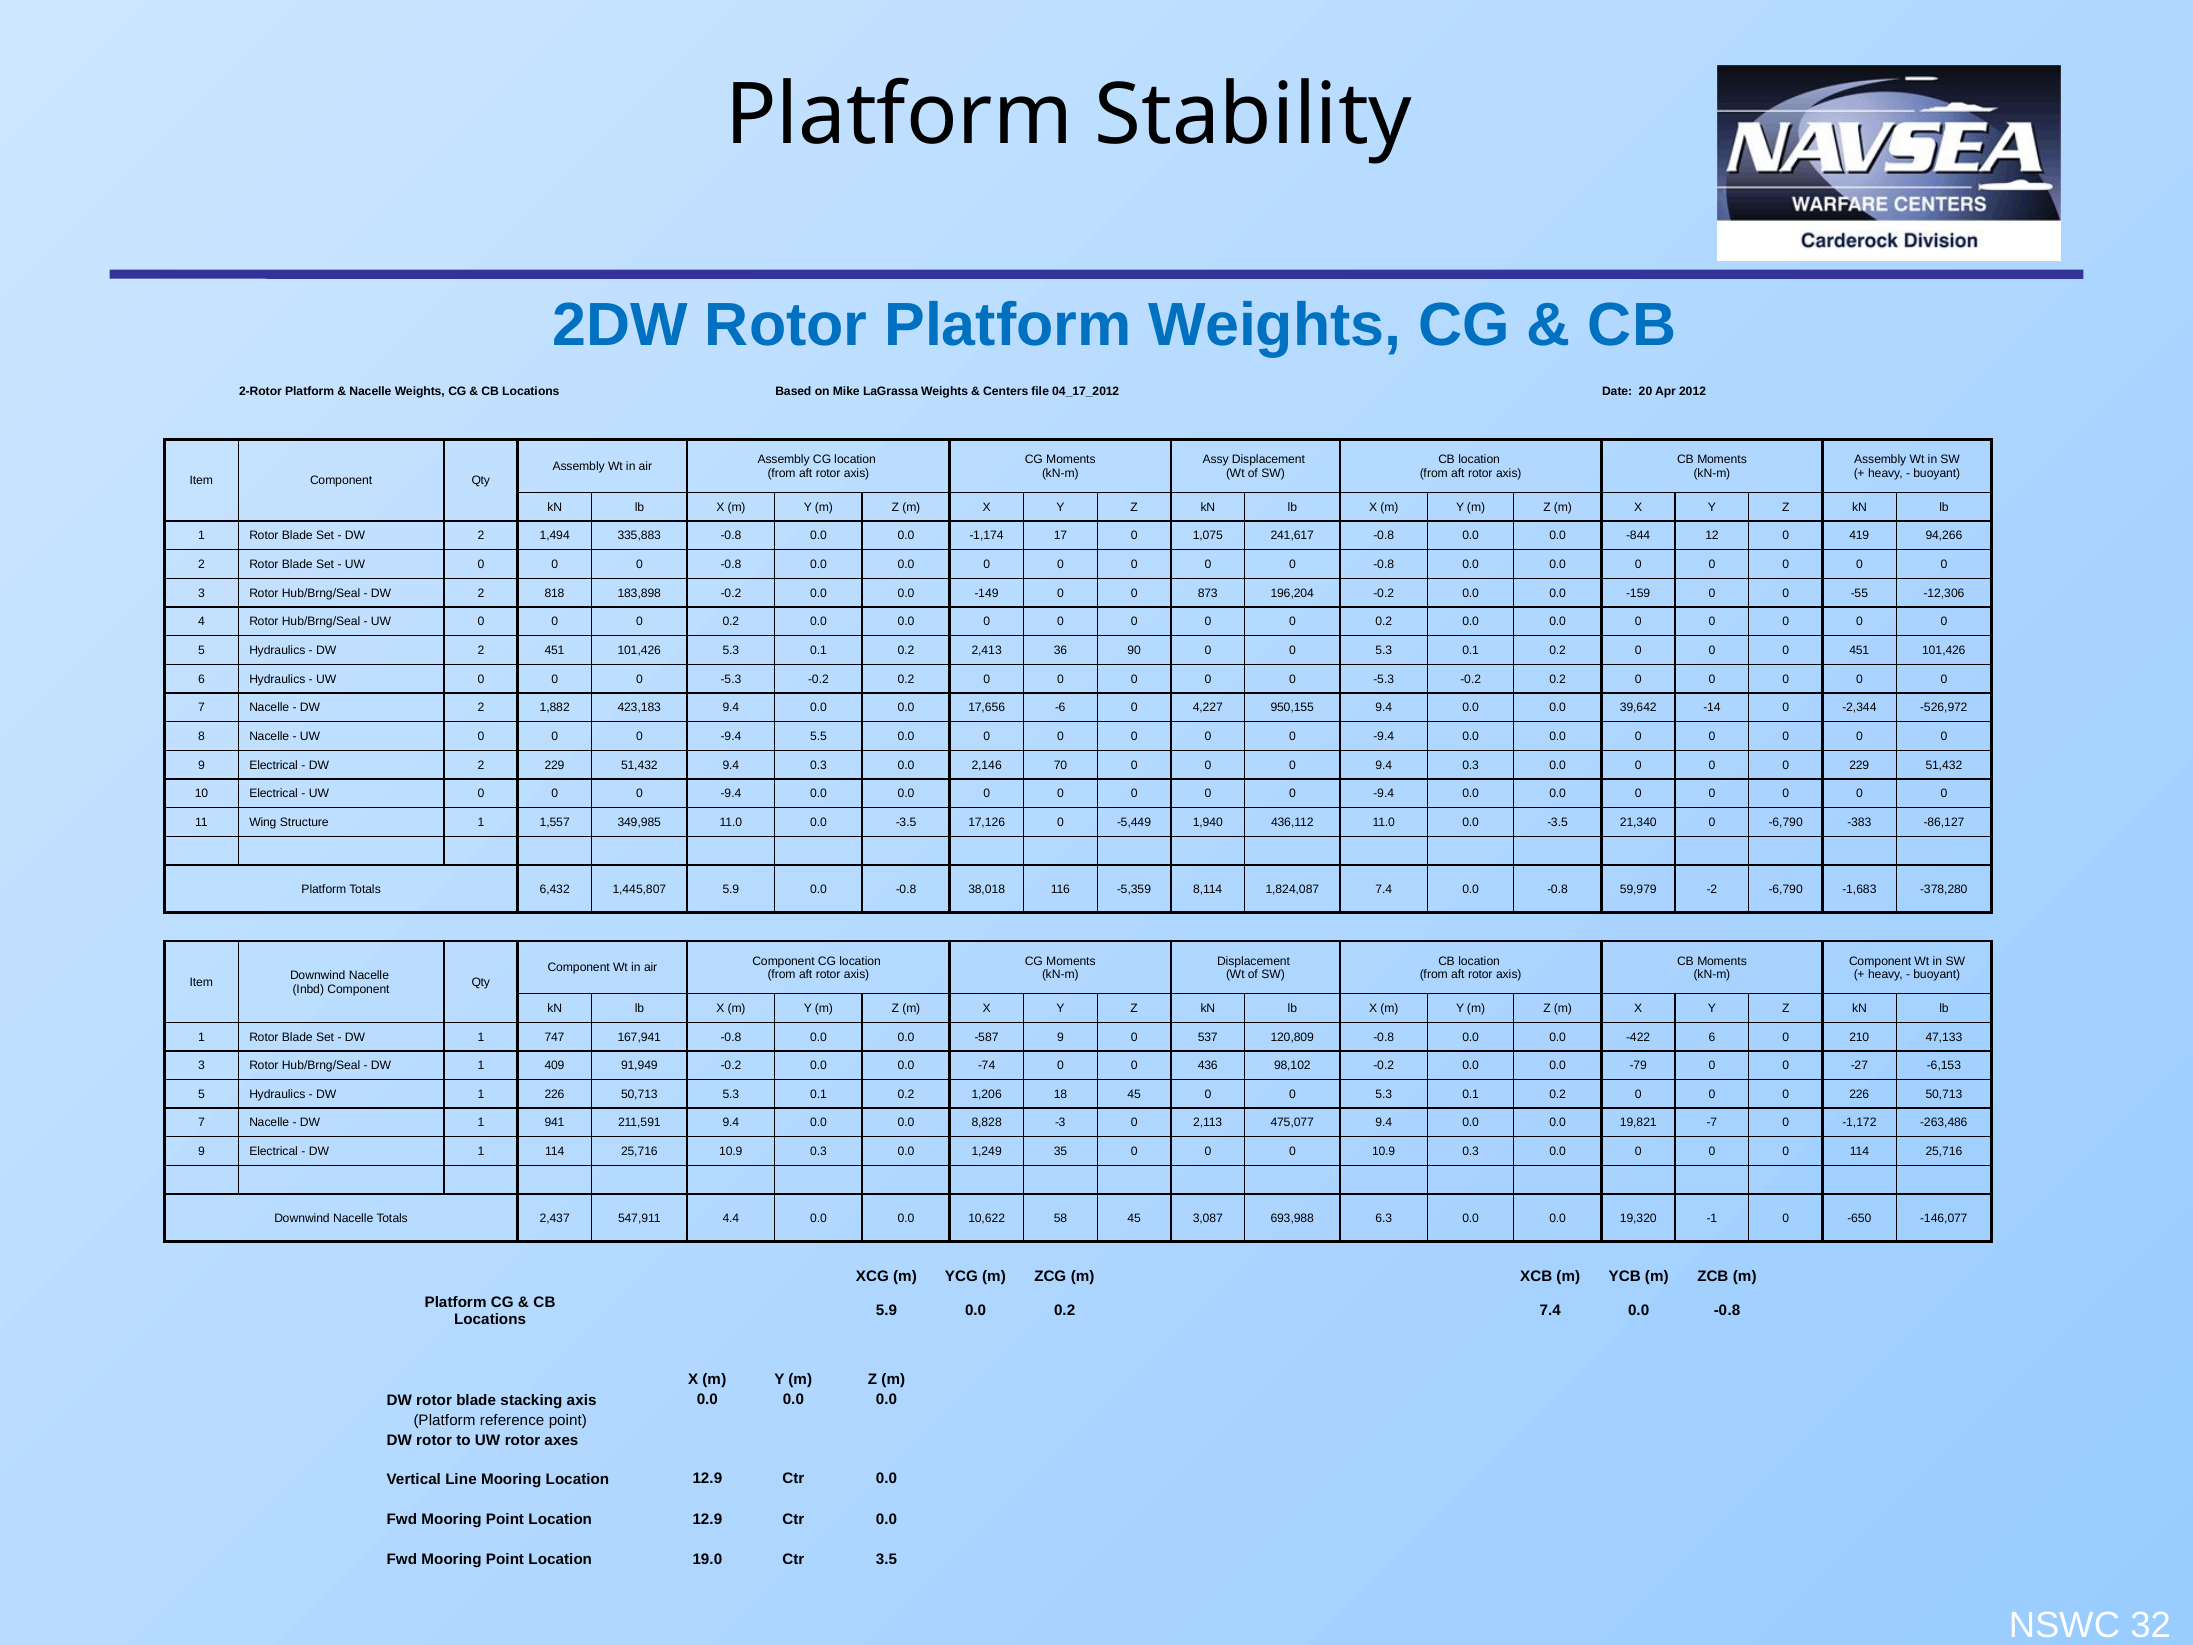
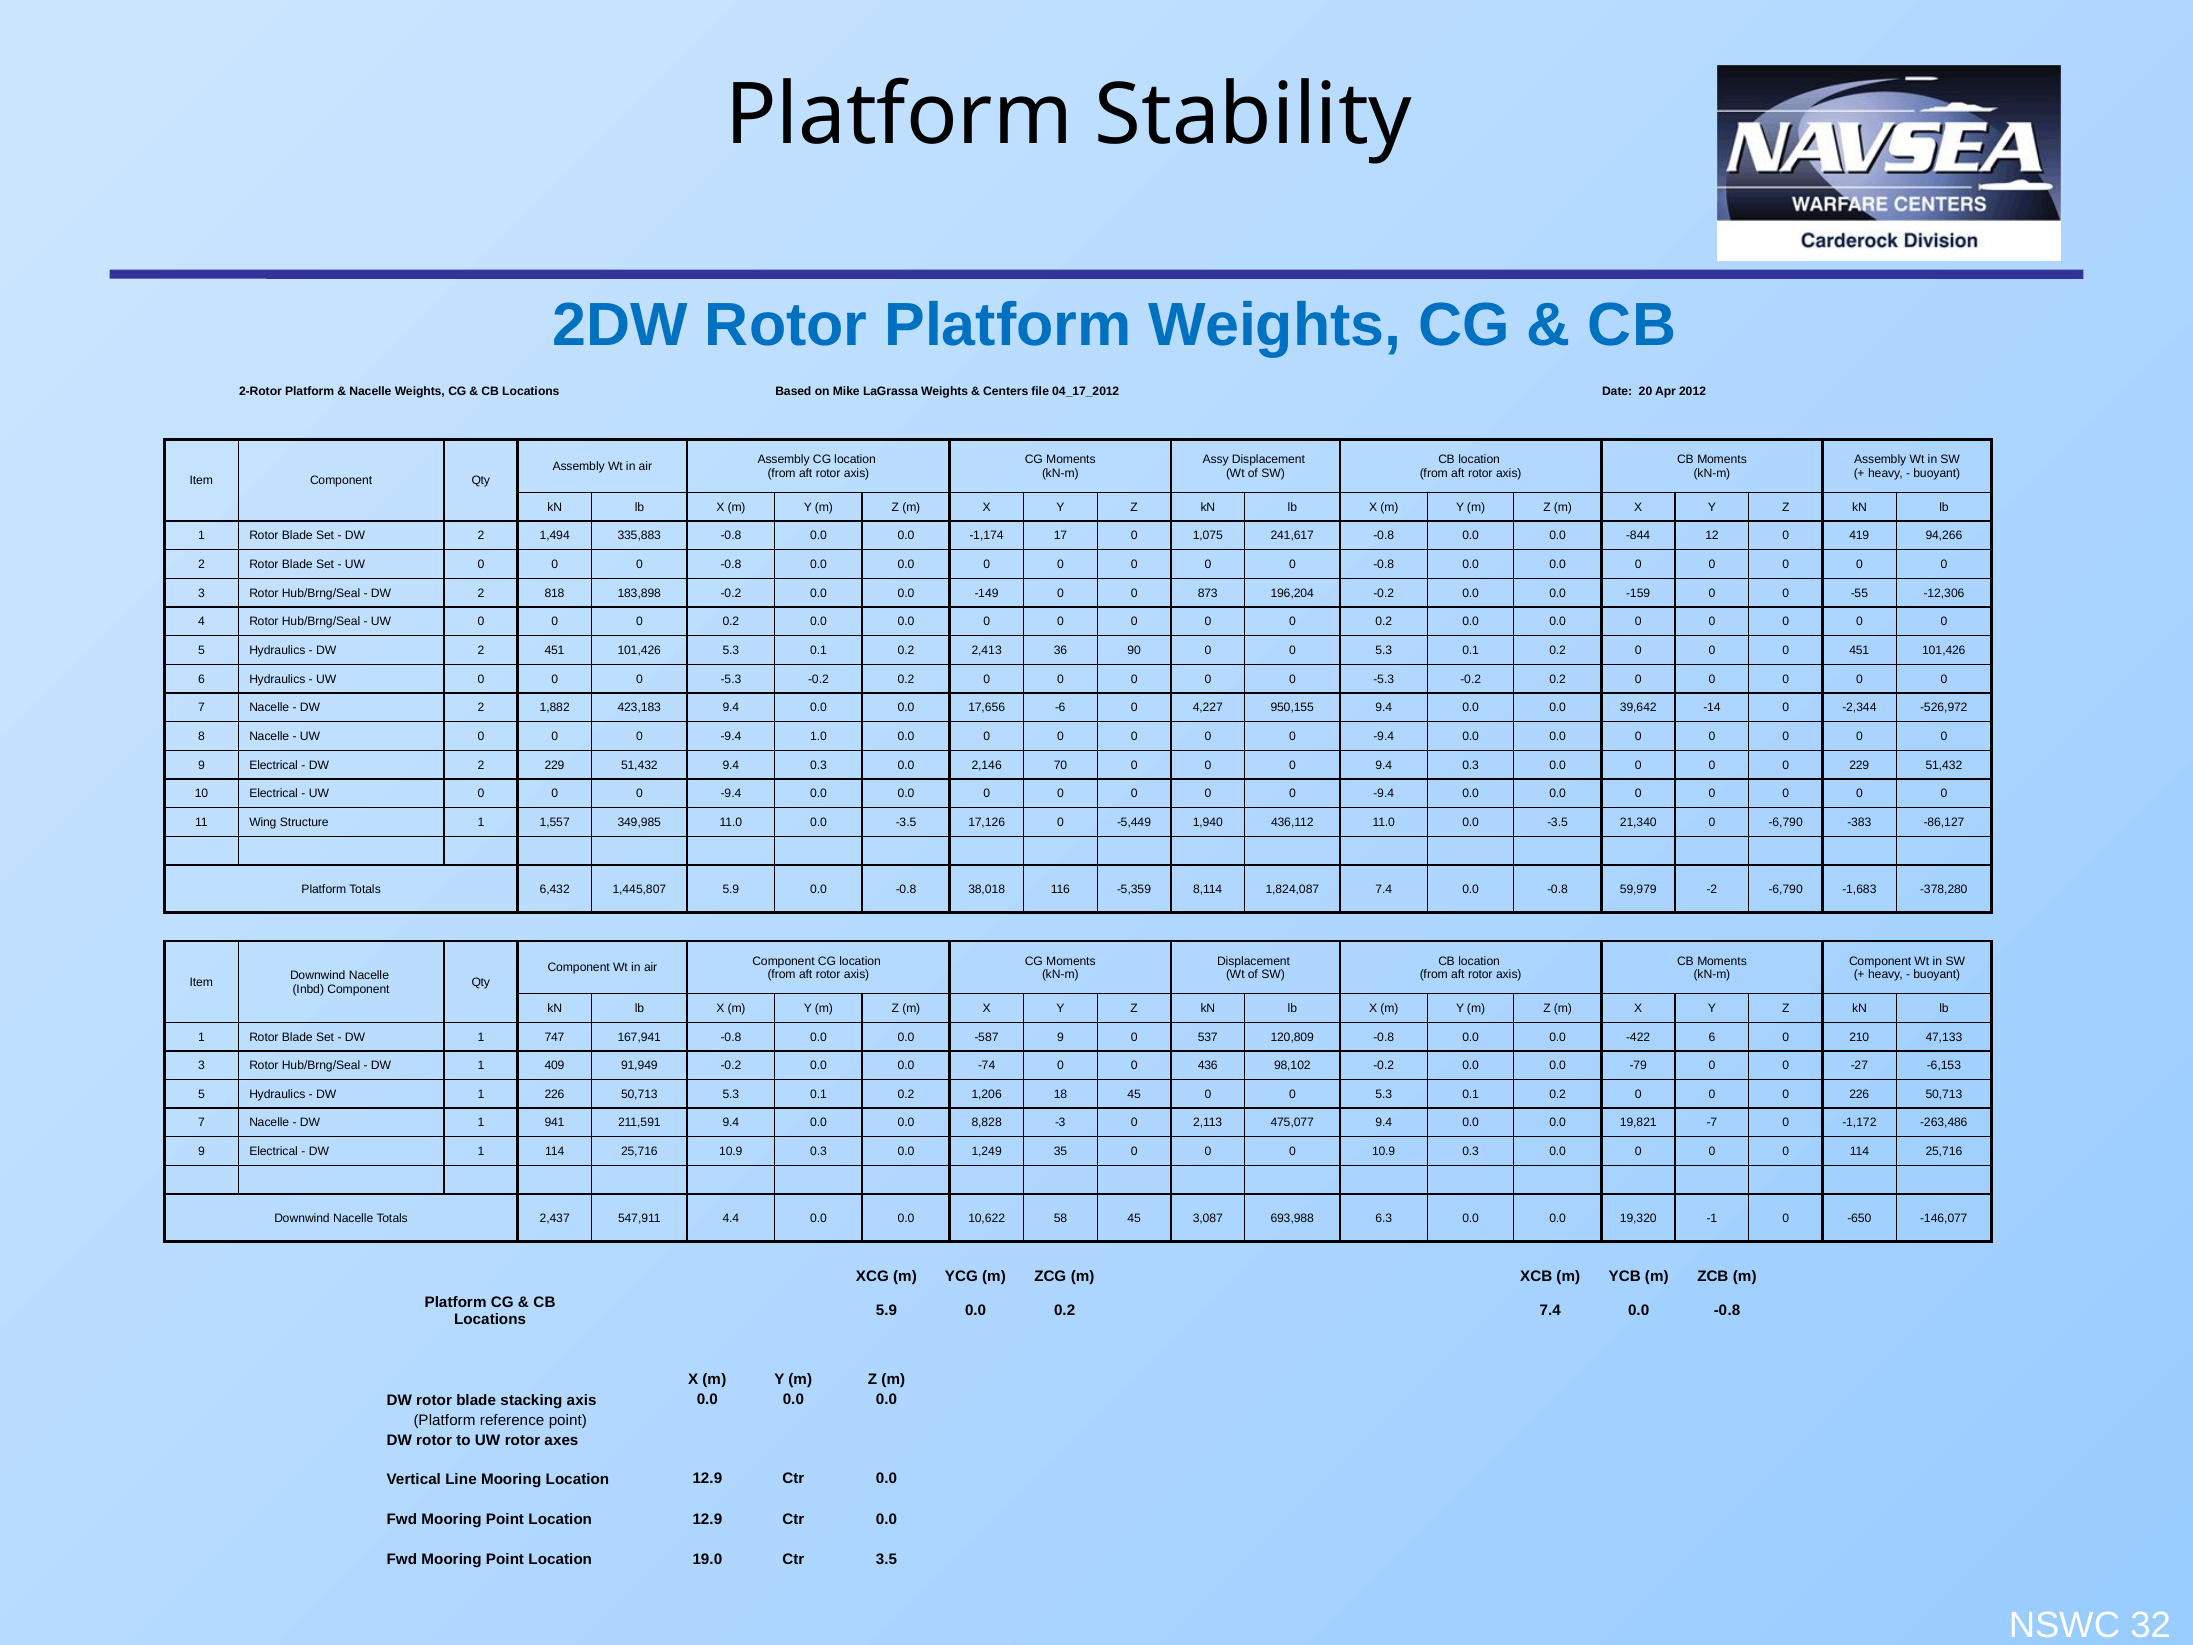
5.5: 5.5 -> 1.0
